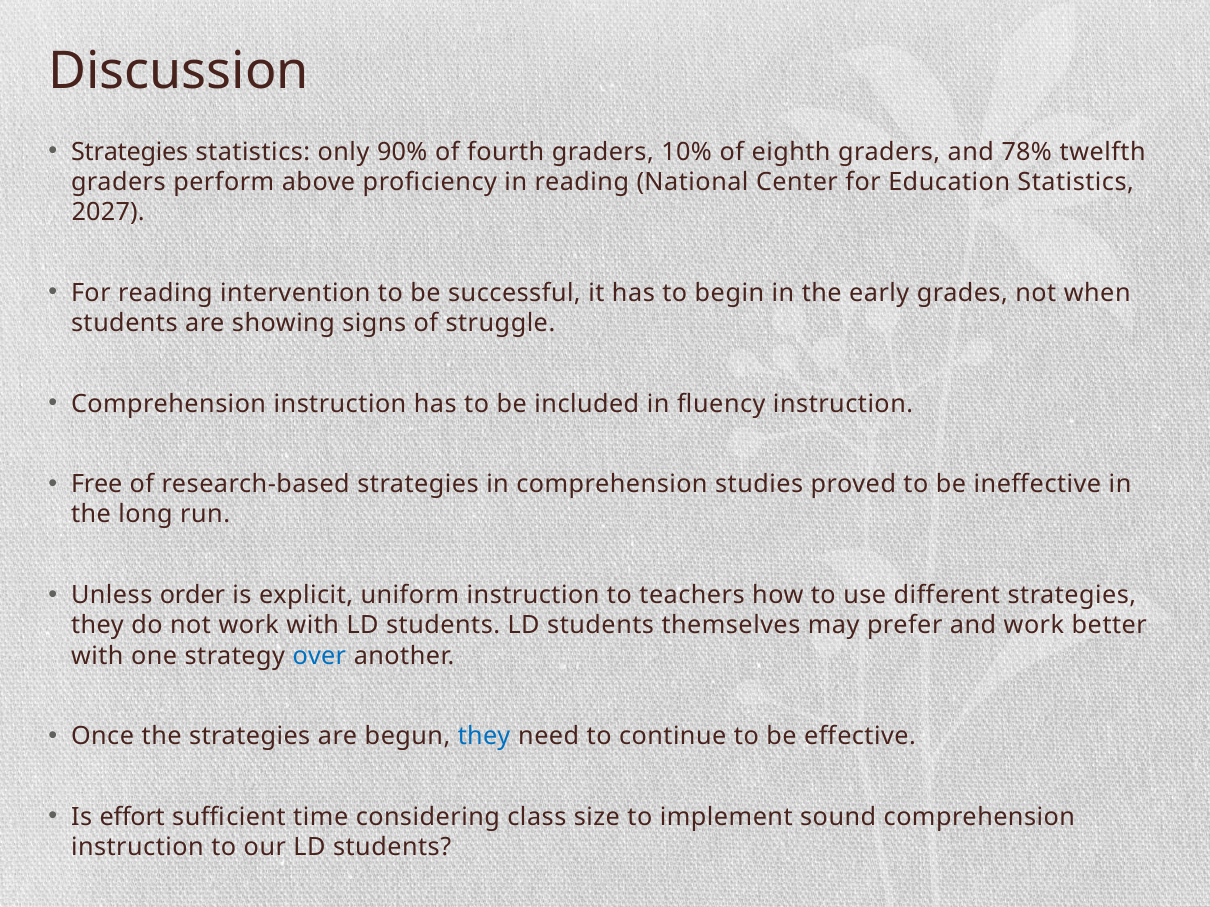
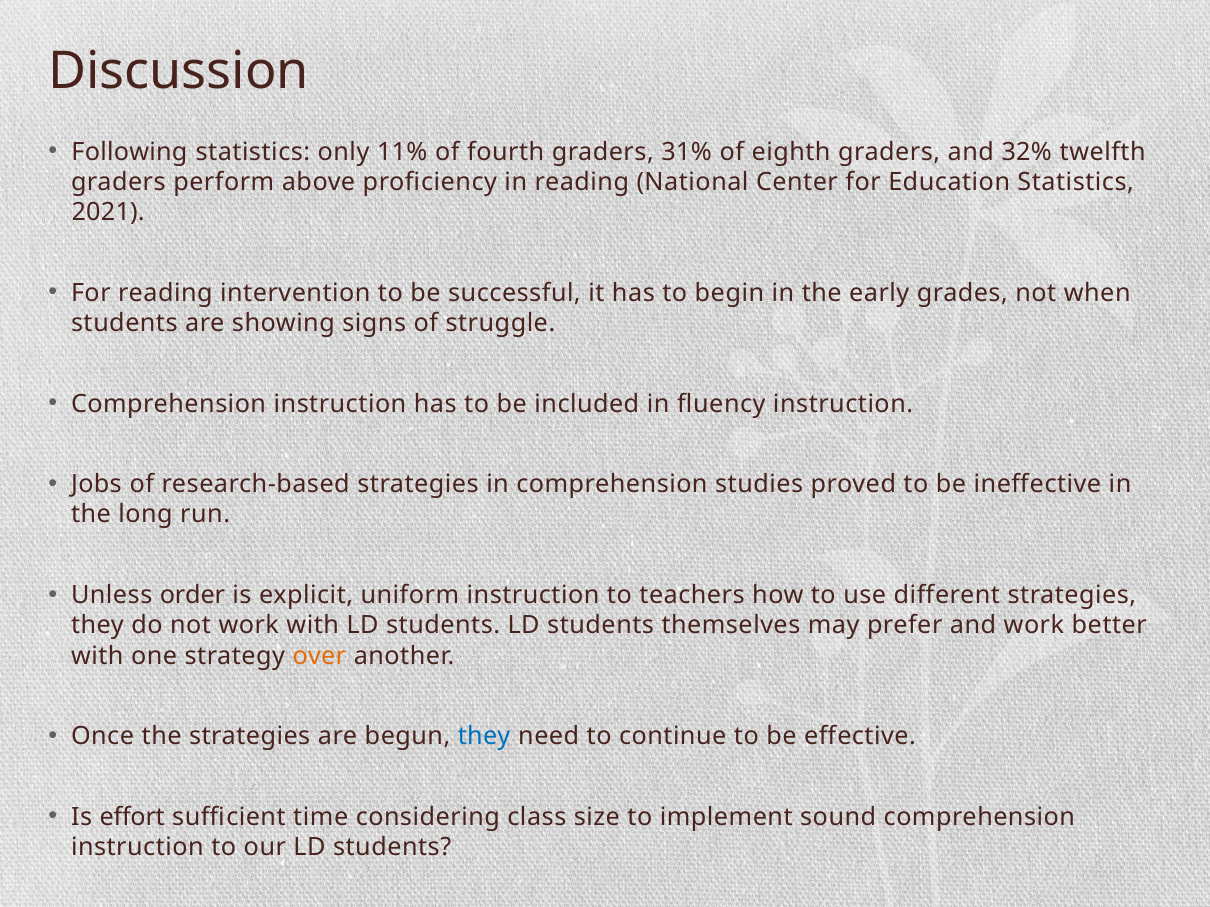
Strategies at (130, 152): Strategies -> Following
90%: 90% -> 11%
10%: 10% -> 31%
78%: 78% -> 32%
2027: 2027 -> 2021
Free: Free -> Jobs
over colour: blue -> orange
